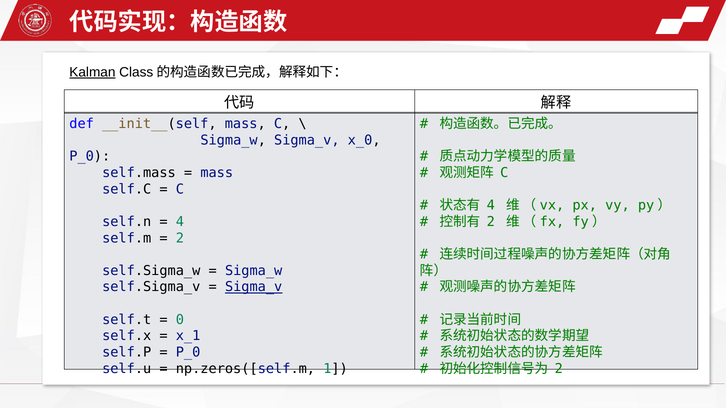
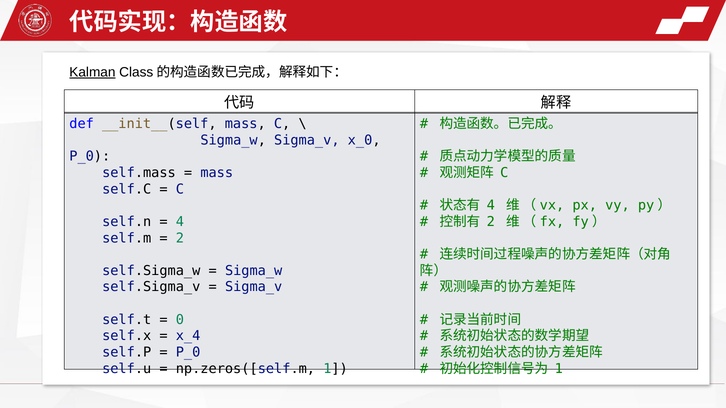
Sigma_v at (254, 287) underline: present -> none
x_1: x_1 -> x_4
2 at (559, 369): 2 -> 1
